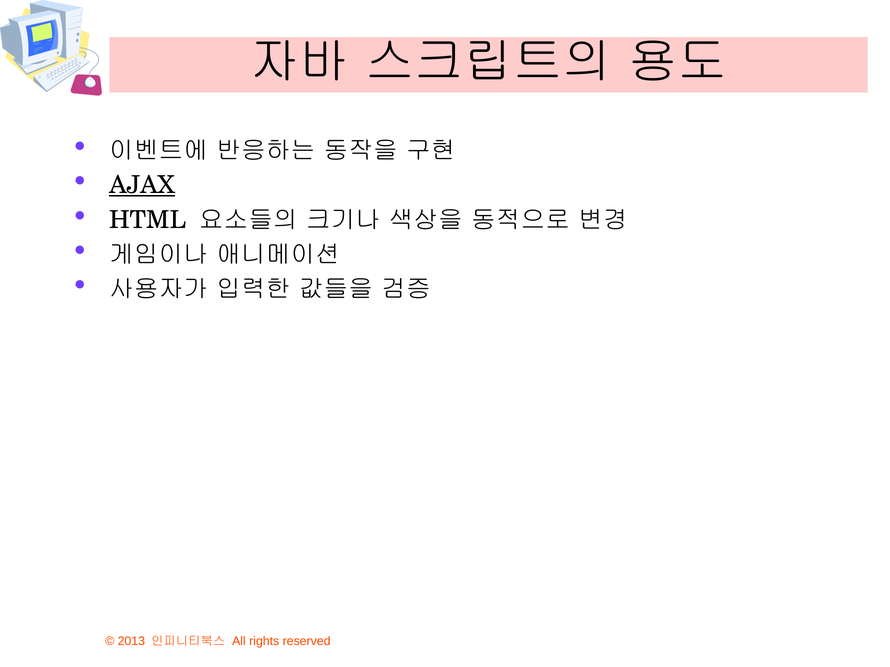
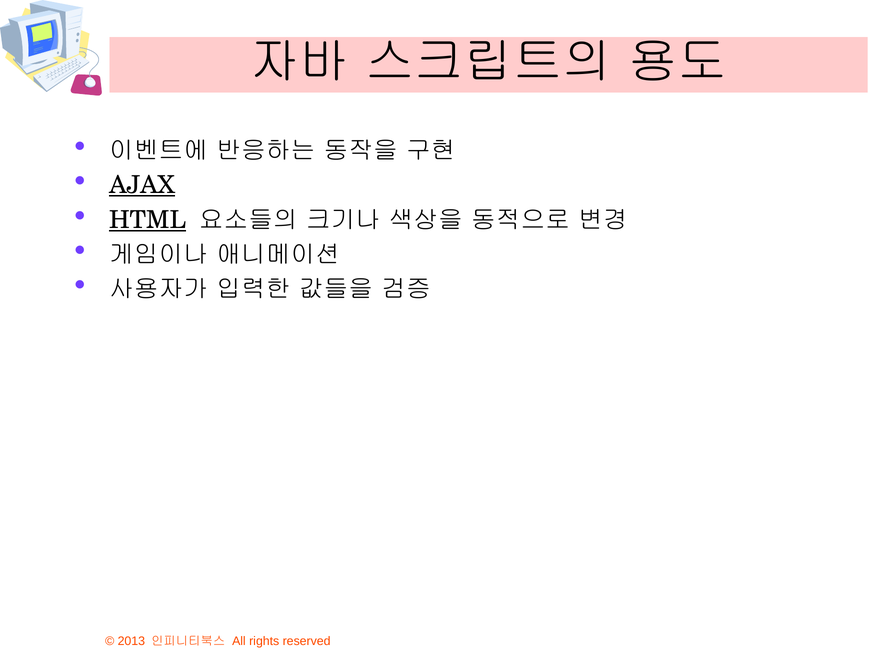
HTML underline: none -> present
